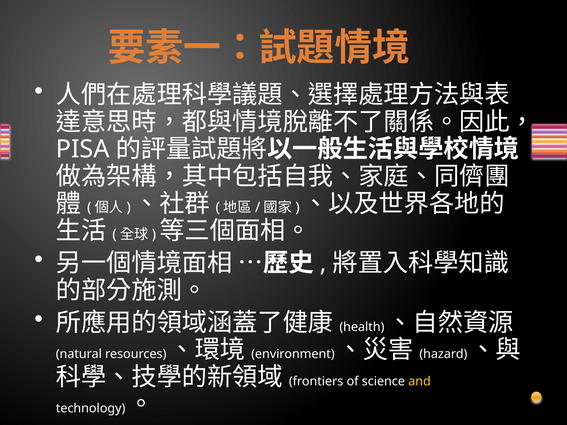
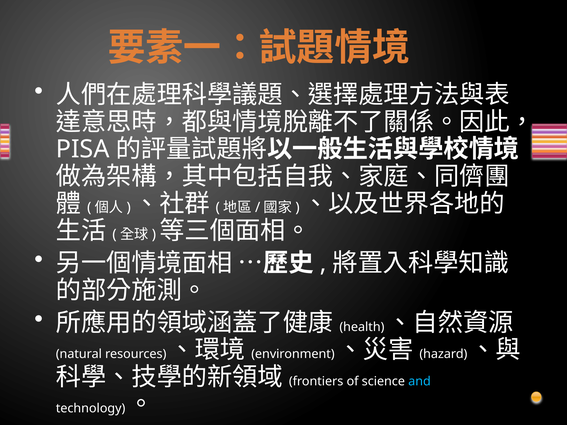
and colour: yellow -> light blue
